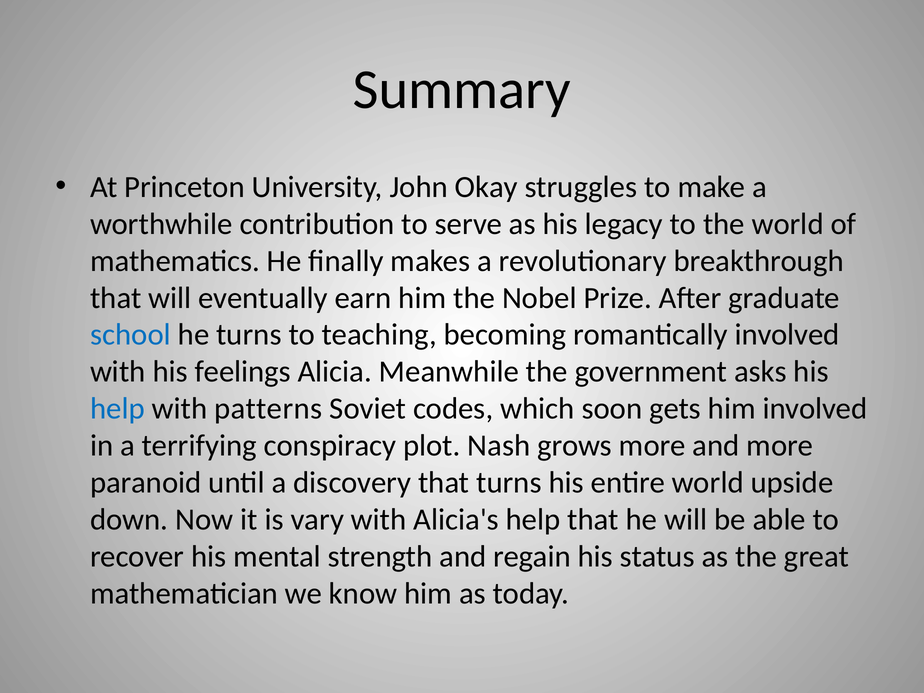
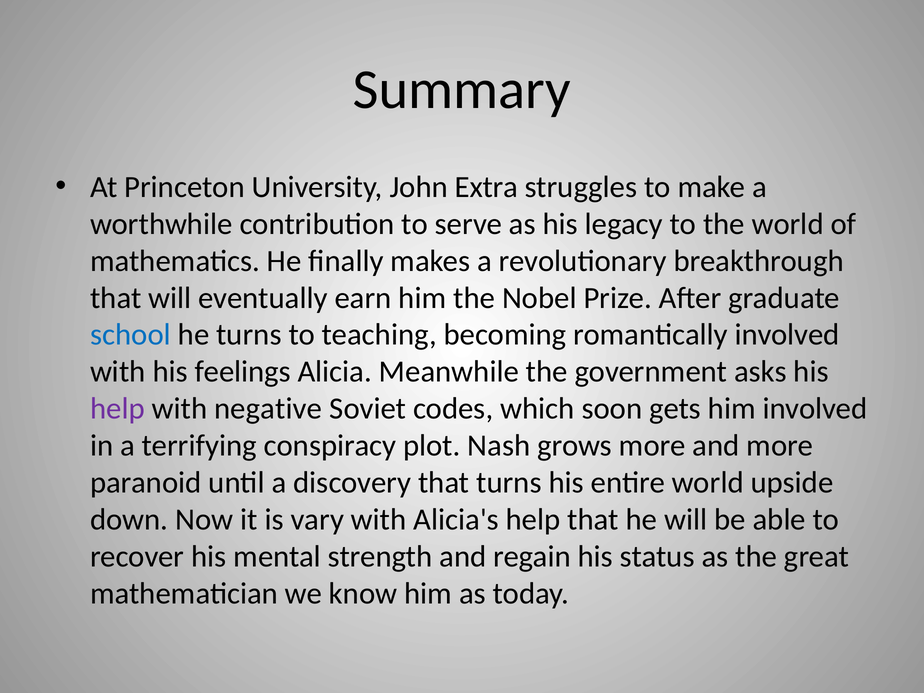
Okay: Okay -> Extra
help at (117, 409) colour: blue -> purple
patterns: patterns -> negative
